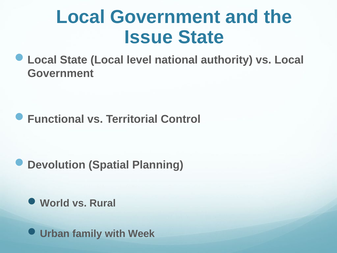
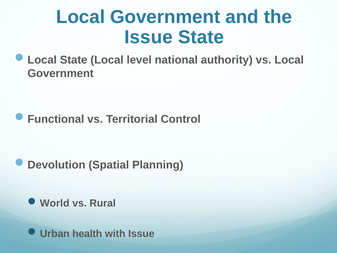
family: family -> health
with Week: Week -> Issue
